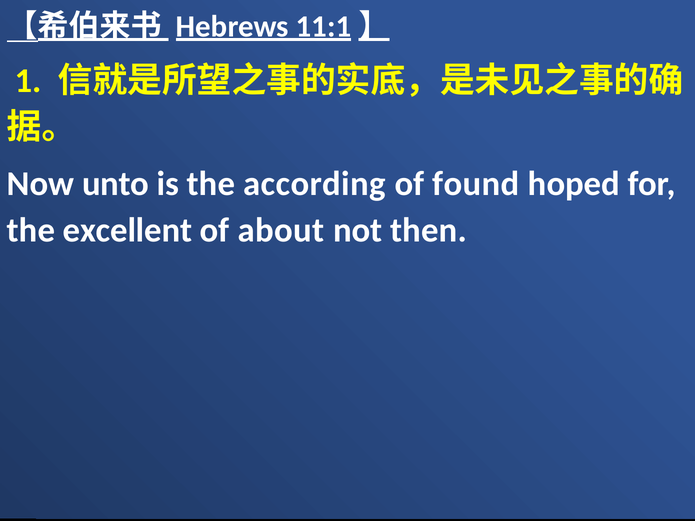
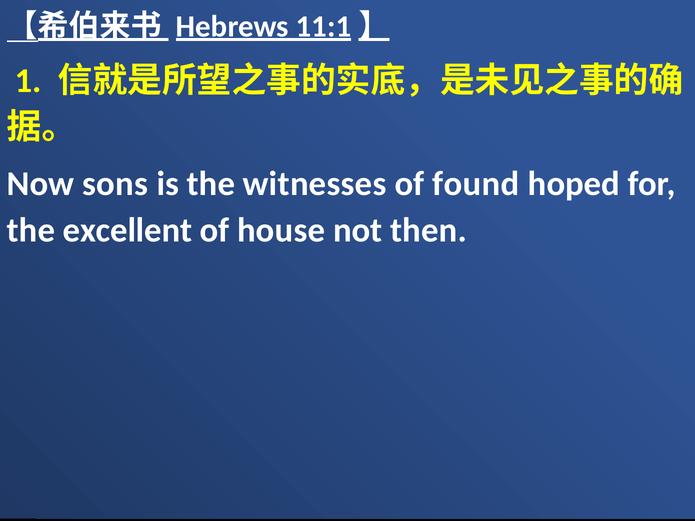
unto: unto -> sons
according: according -> witnesses
about: about -> house
